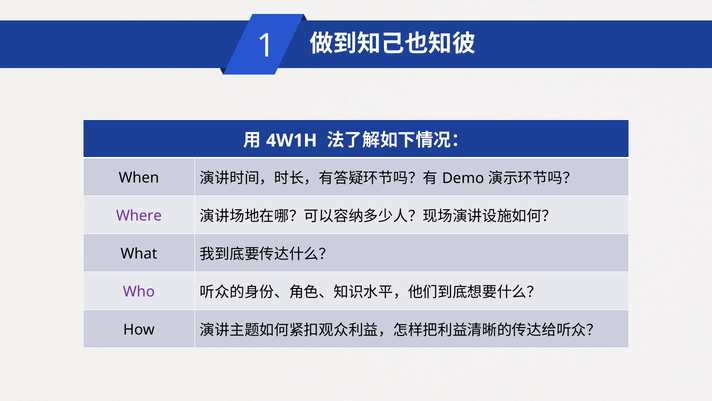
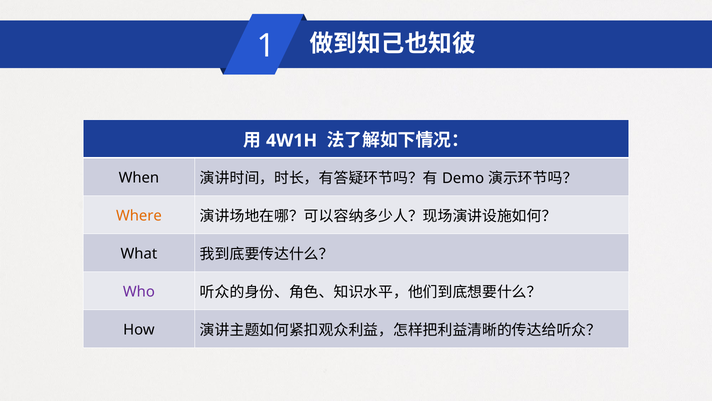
Where colour: purple -> orange
